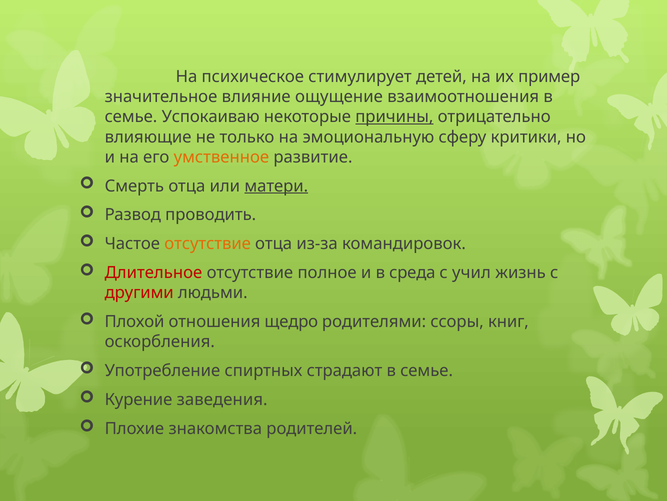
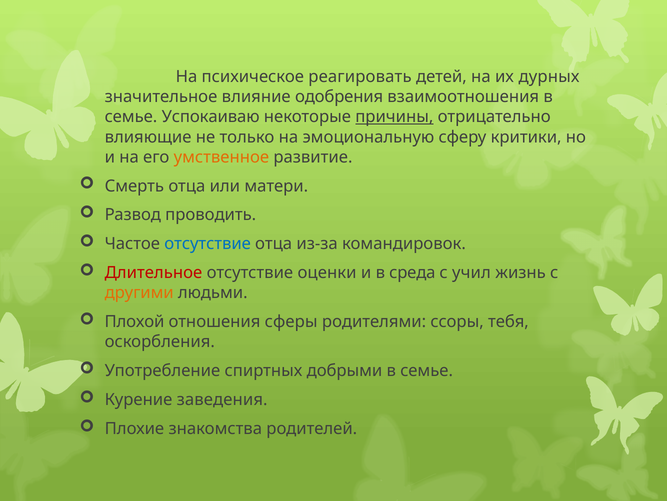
стимулирует: стимулирует -> реагировать
пример: пример -> дурных
ощущение: ощущение -> одобрения
матери underline: present -> none
отсутствие at (208, 244) colour: orange -> blue
полное: полное -> оценки
другими colour: red -> orange
щедро: щедро -> сферы
книг: книг -> тебя
страдают: страдают -> добрыми
